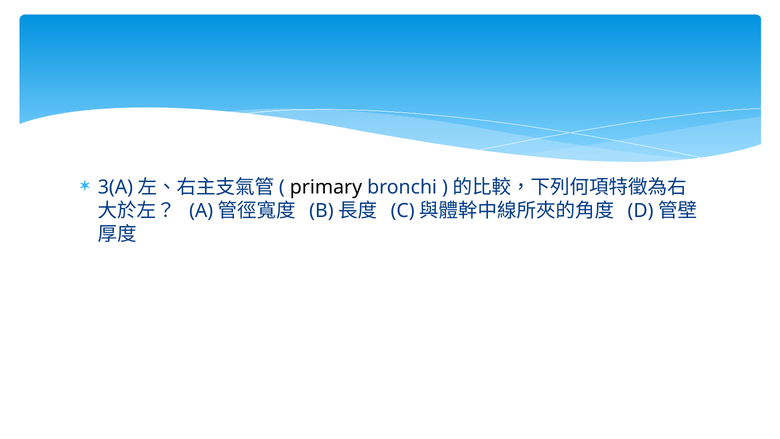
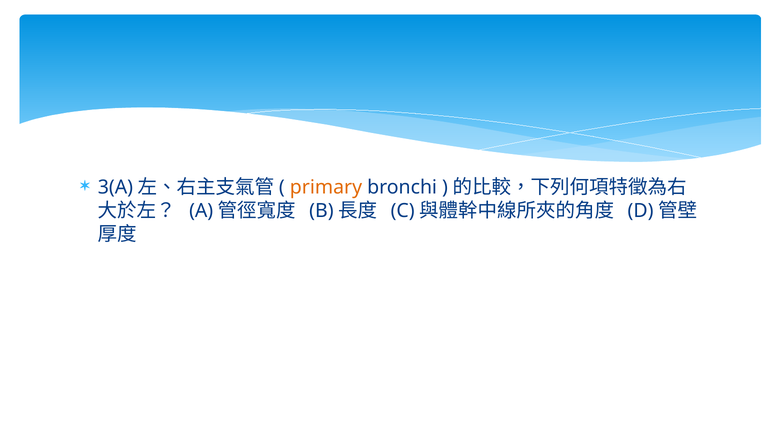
primary colour: black -> orange
